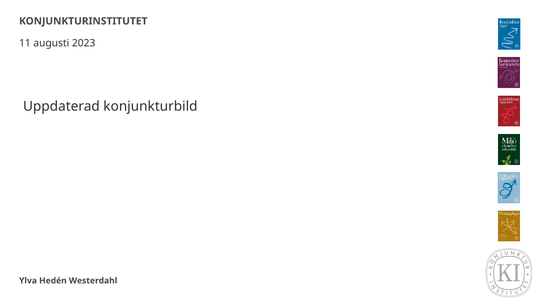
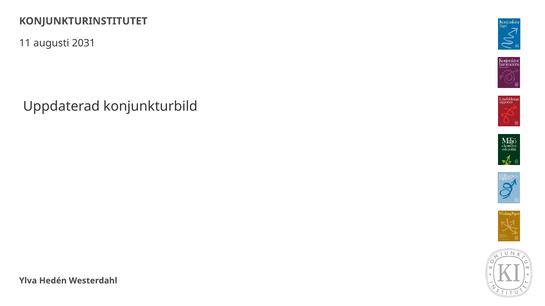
2023: 2023 -> 2031
